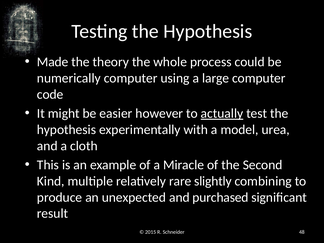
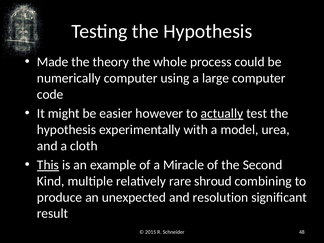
This underline: none -> present
slightly: slightly -> shroud
purchased: purchased -> resolution
